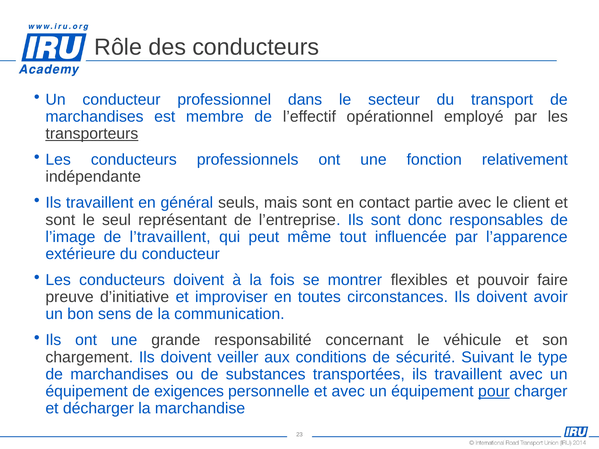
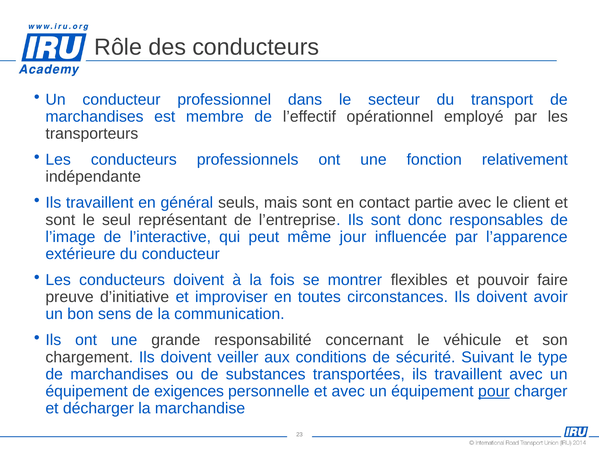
transporteurs underline: present -> none
l’travaillent: l’travaillent -> l’interactive
tout: tout -> jour
